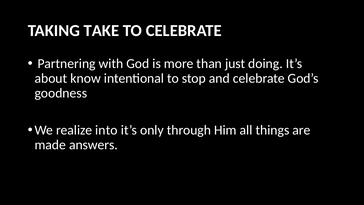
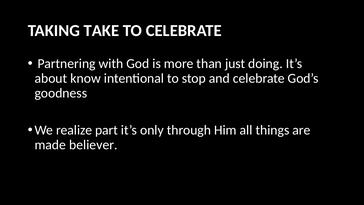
into: into -> part
answers: answers -> believer
